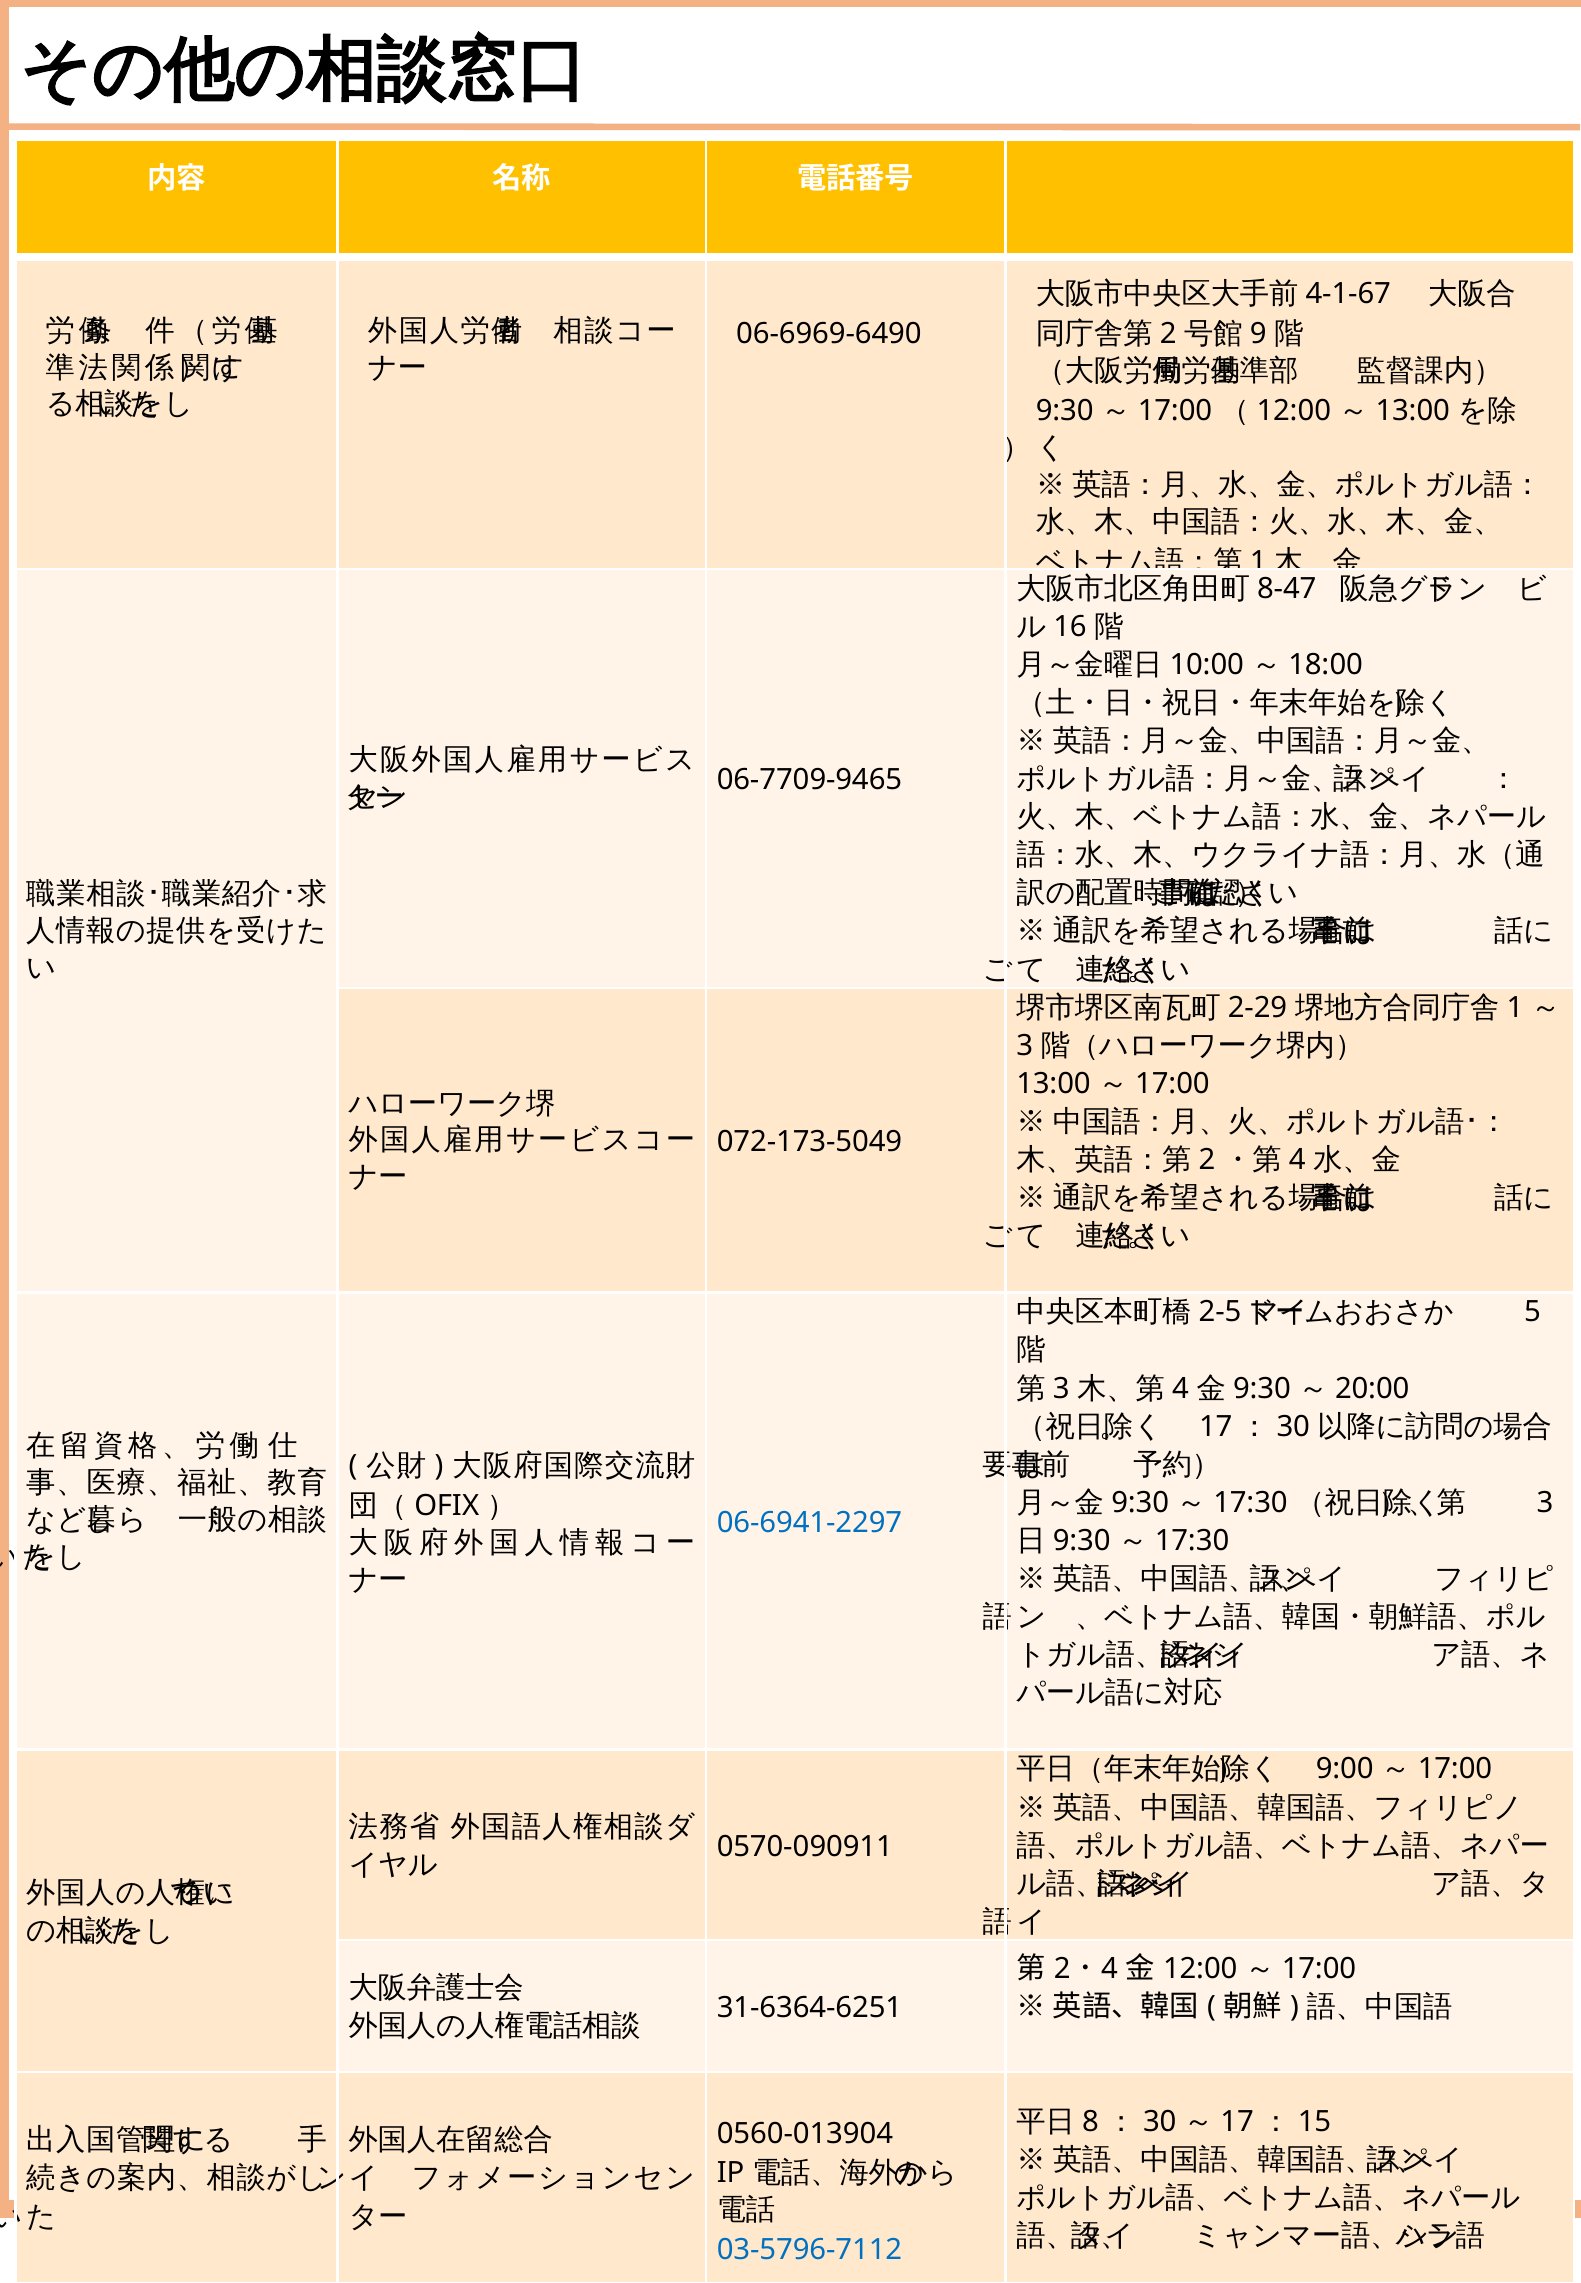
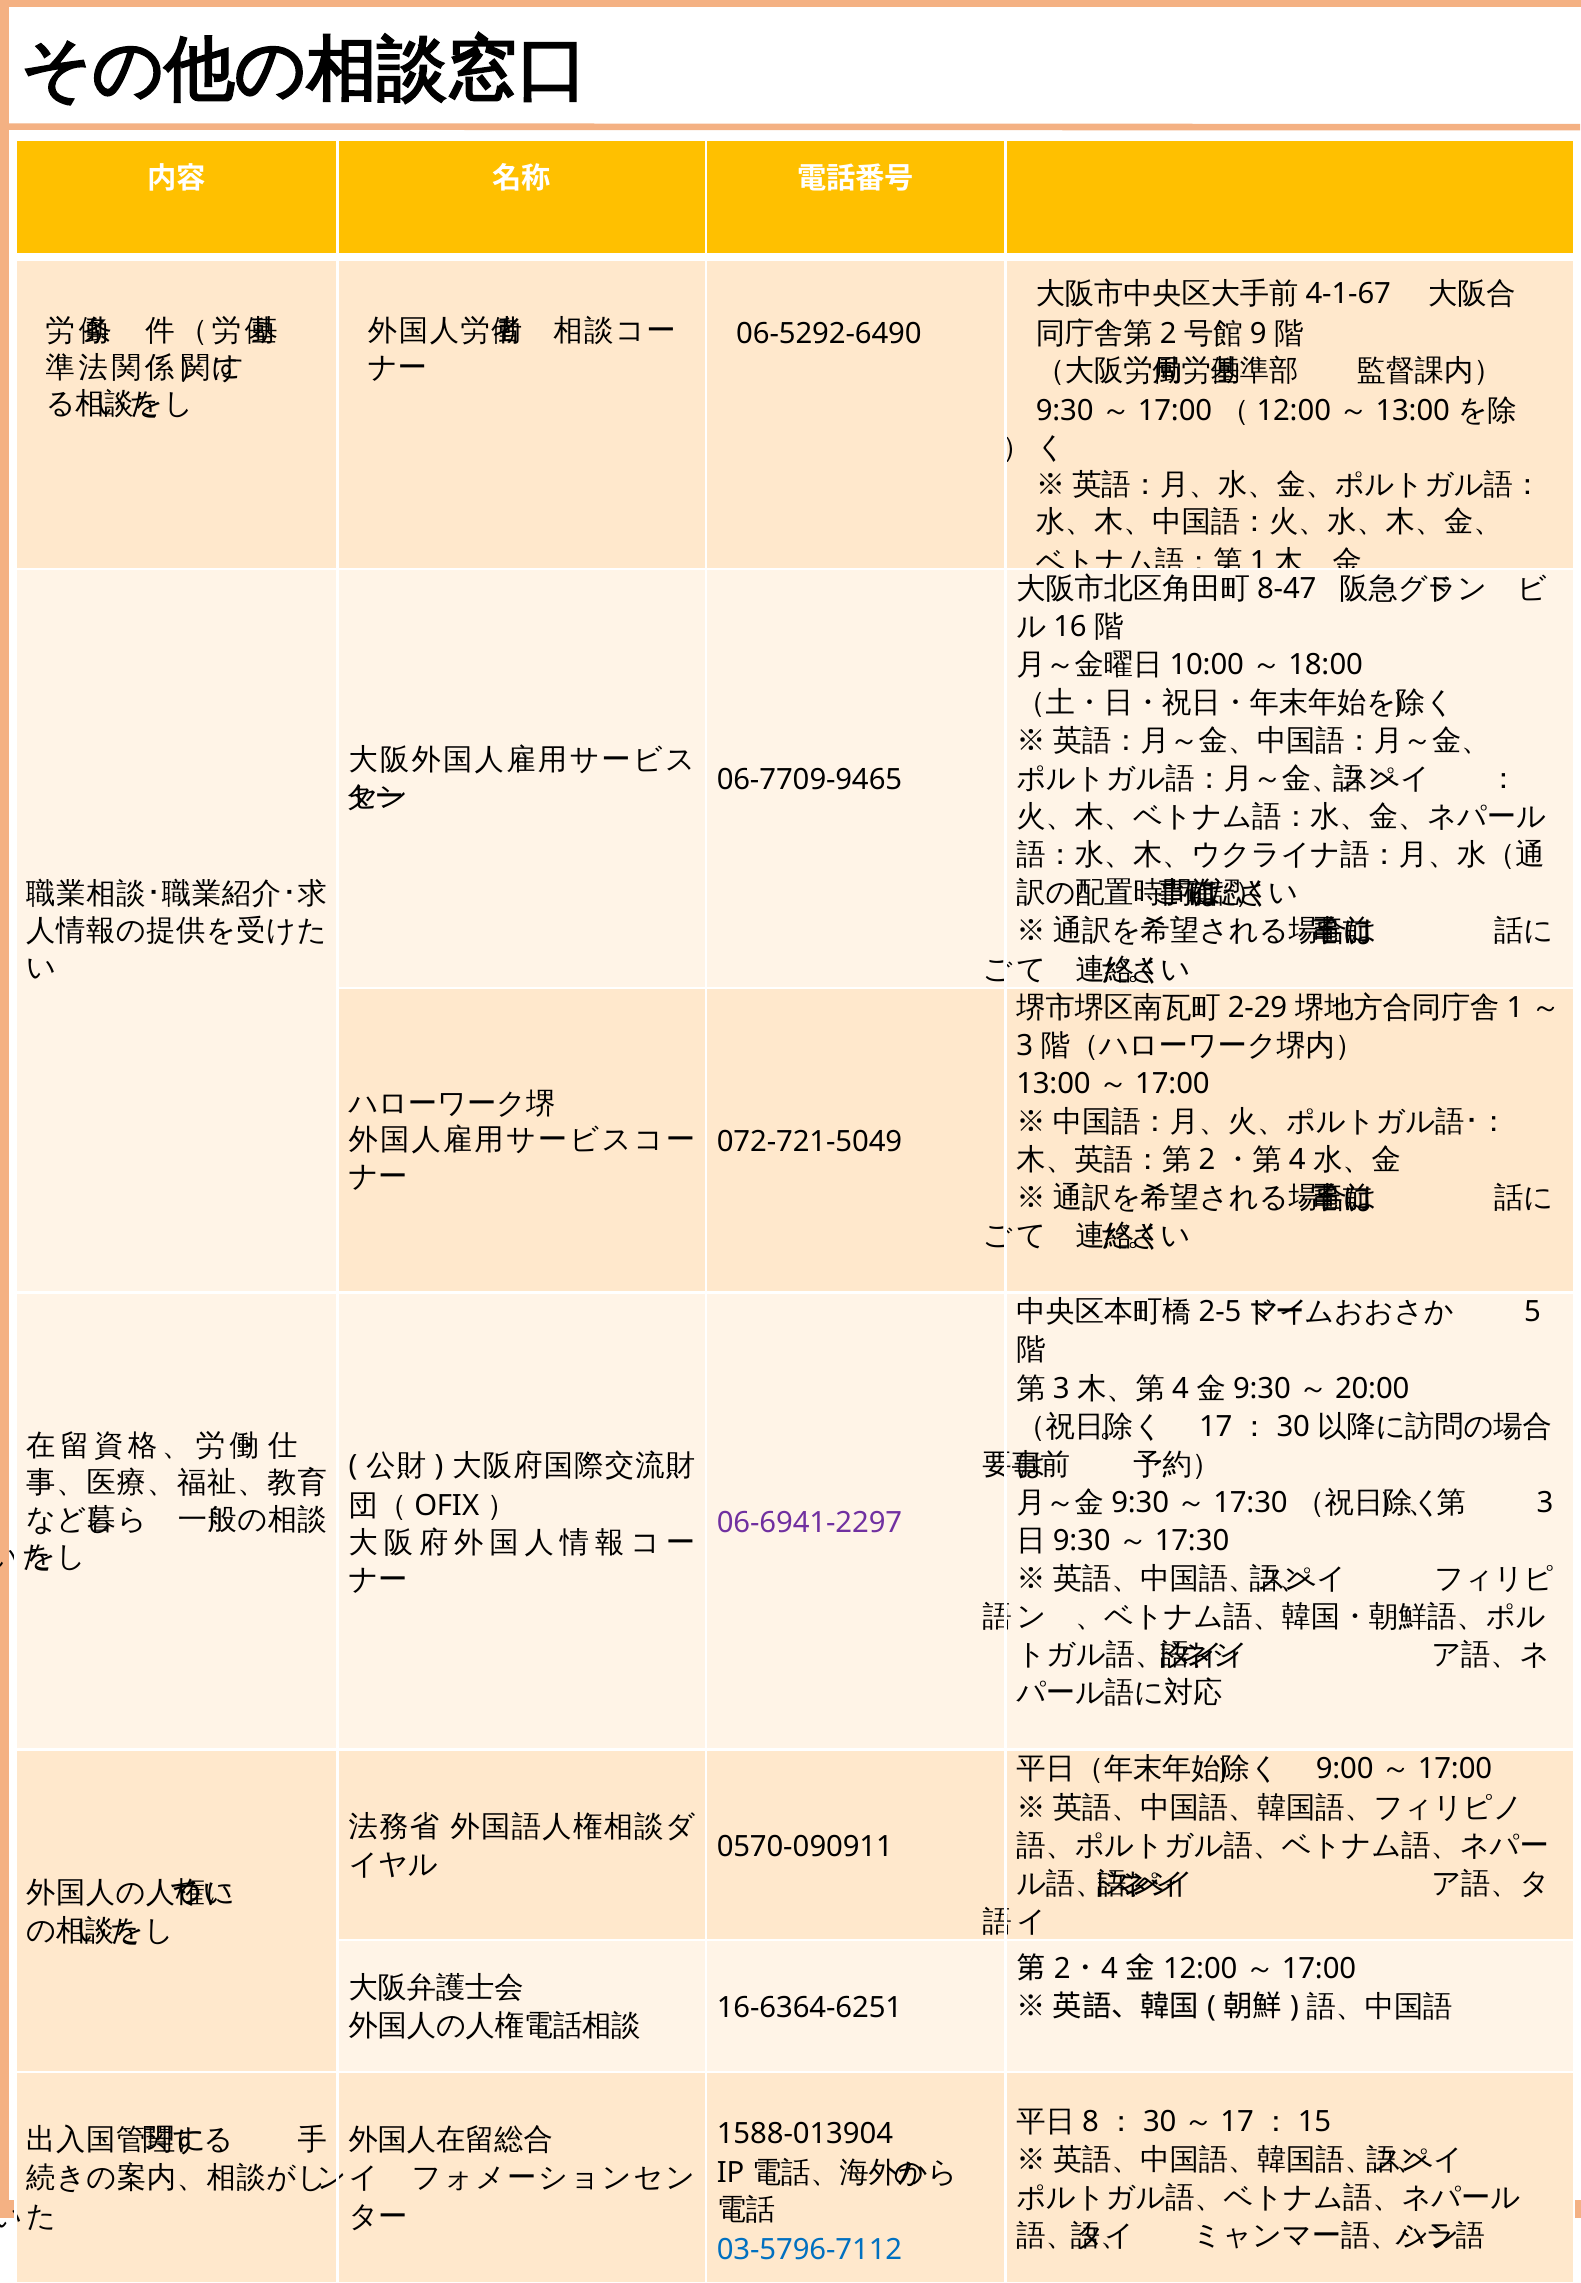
06-6969-6490: 06-6969-6490 -> 06-5292-6490
072-173-5049: 072-173-5049 -> 072-721-5049
06-6941-2297 colour: blue -> purple
31-6364-6251: 31-6364-6251 -> 16-6364-6251
0560-013904: 0560-013904 -> 1588-013904
